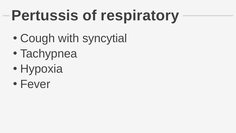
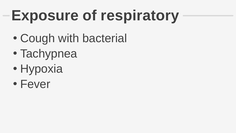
Pertussis: Pertussis -> Exposure
syncytial: syncytial -> bacterial
